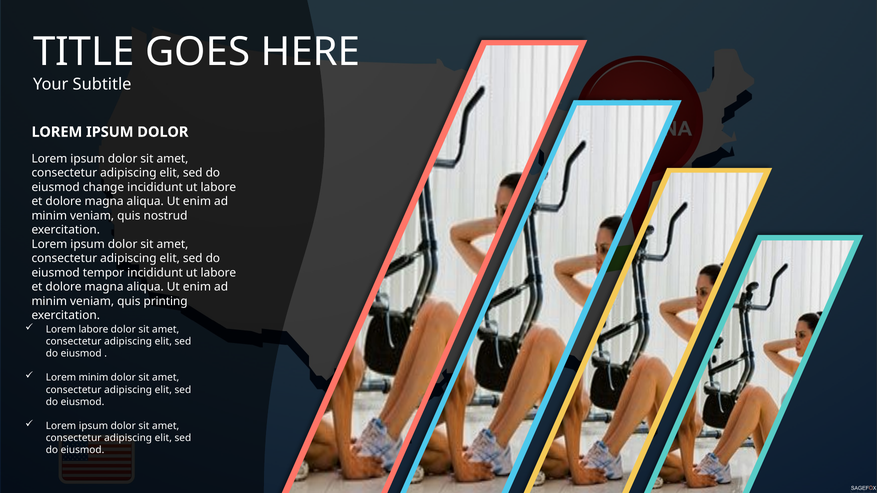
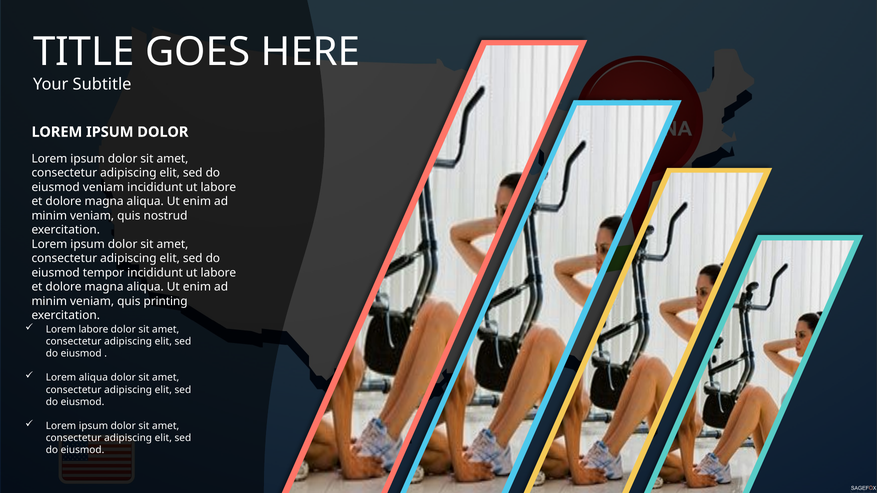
eiusmod change: change -> veniam
Lorem minim: minim -> aliqua
